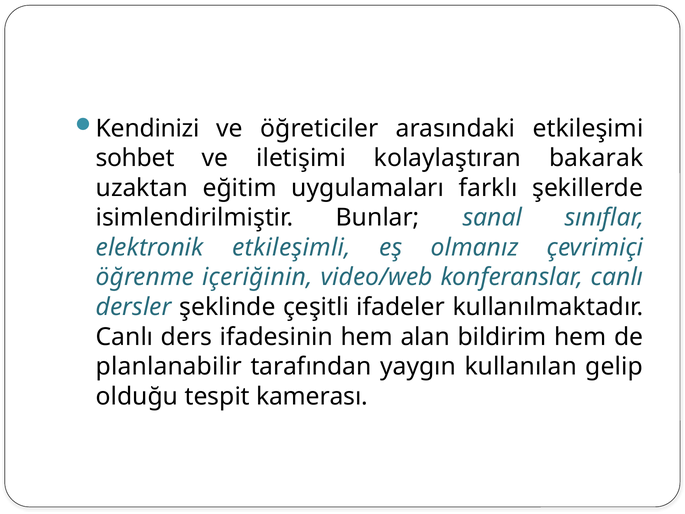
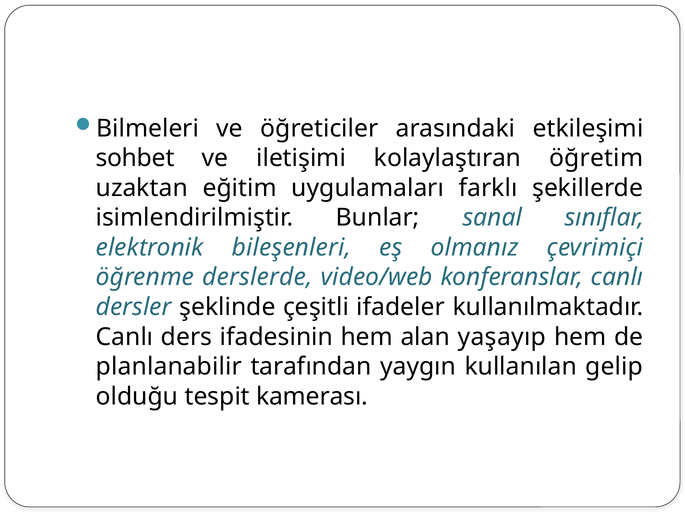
Kendinizi: Kendinizi -> Bilmeleri
bakarak: bakarak -> öğretim
etkileşimli: etkileşimli -> bileşenleri
içeriğinin: içeriğinin -> derslerde
bildirim: bildirim -> yaşayıp
